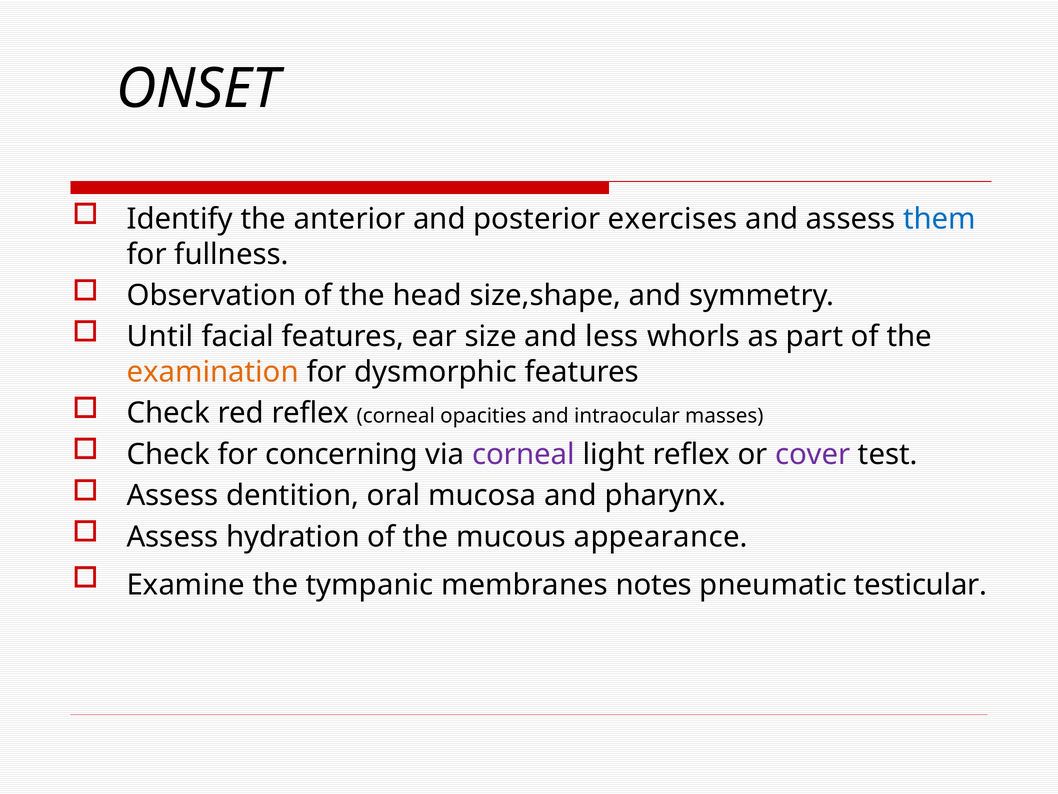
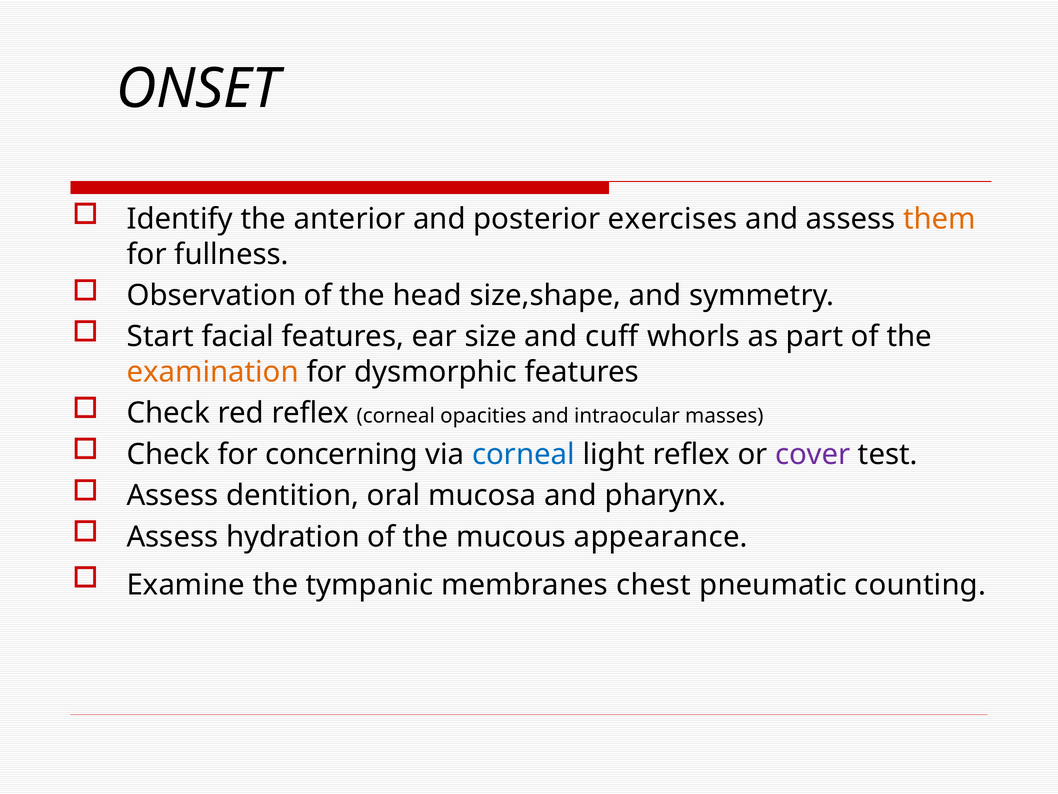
them colour: blue -> orange
Until: Until -> Start
less: less -> cuff
corneal at (524, 454) colour: purple -> blue
notes: notes -> chest
testicular: testicular -> counting
